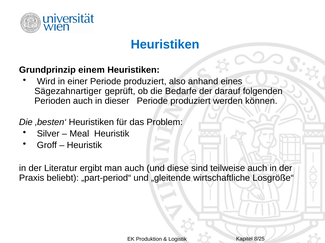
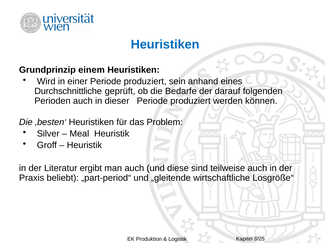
also: also -> sein
Sägezahnartiger: Sägezahnartiger -> Durchschnittliche
